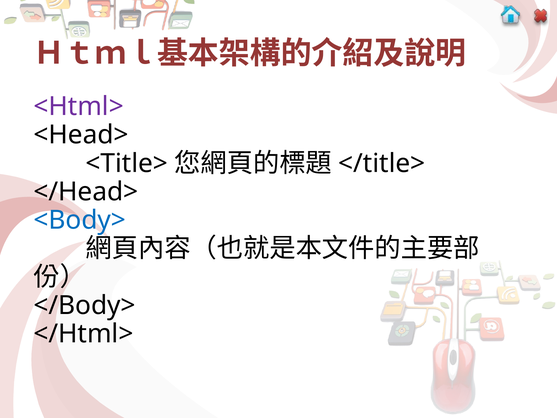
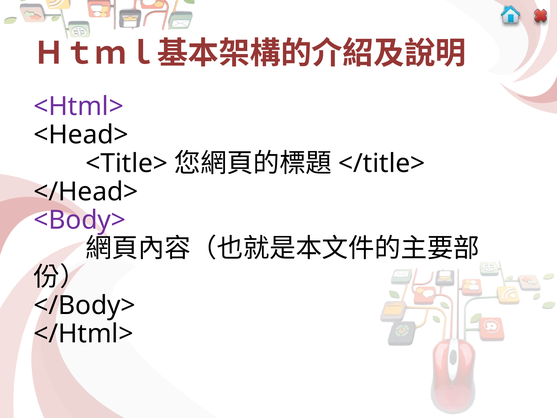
<Body> colour: blue -> purple
